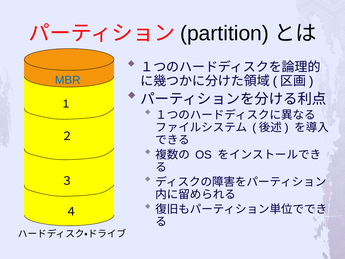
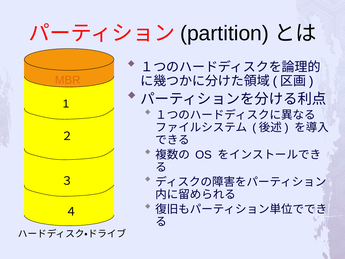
MBR colour: blue -> orange
